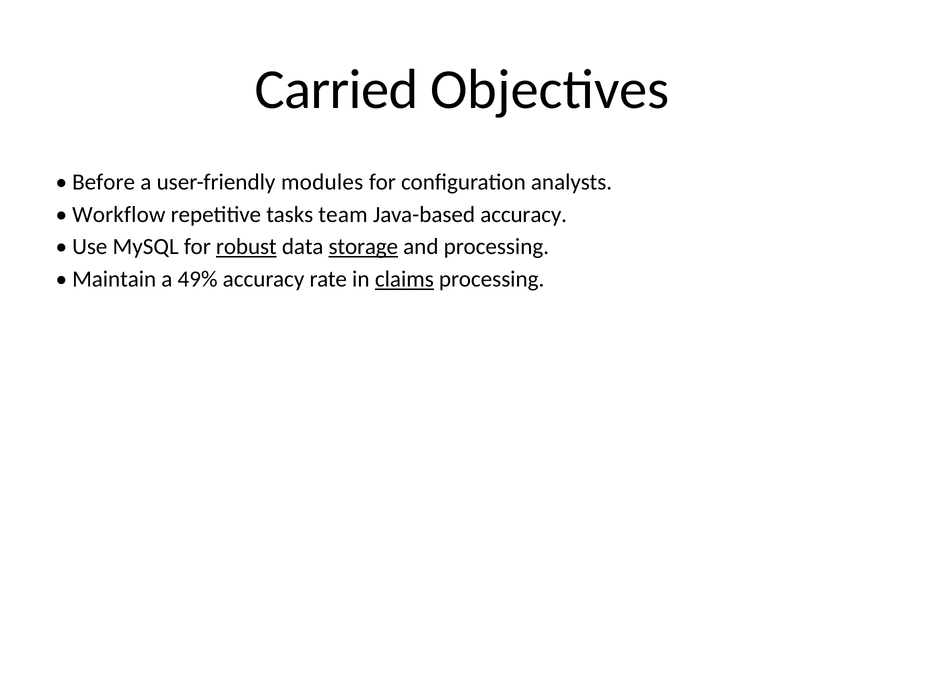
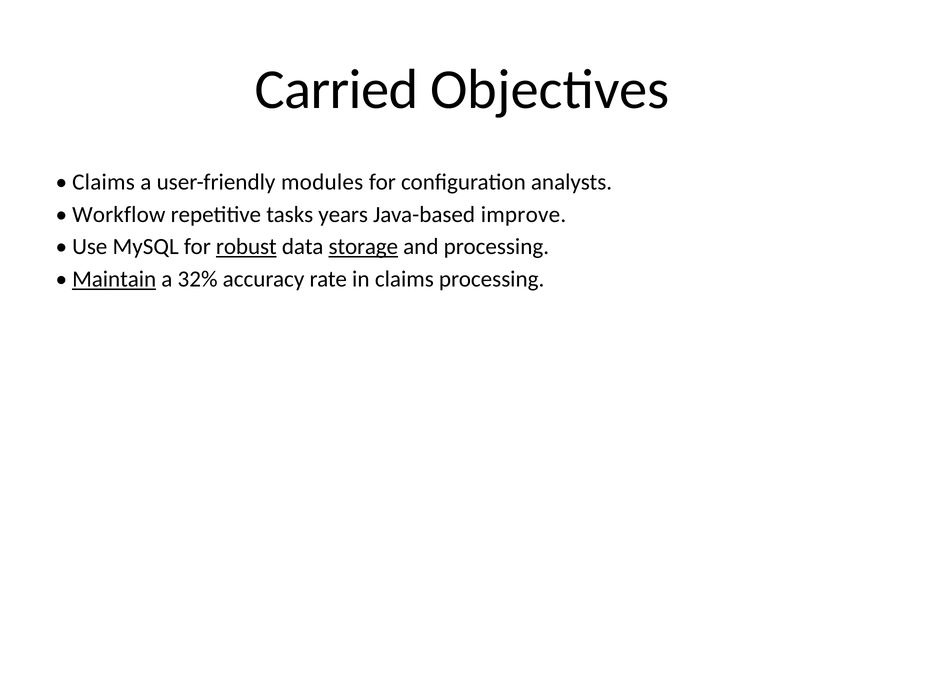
Before at (104, 182): Before -> Claims
team: team -> years
Java-based accuracy: accuracy -> improve
Maintain underline: none -> present
49%: 49% -> 32%
claims at (404, 279) underline: present -> none
